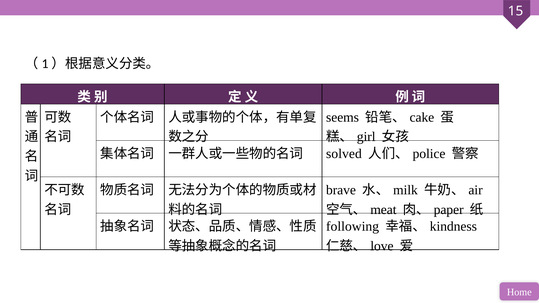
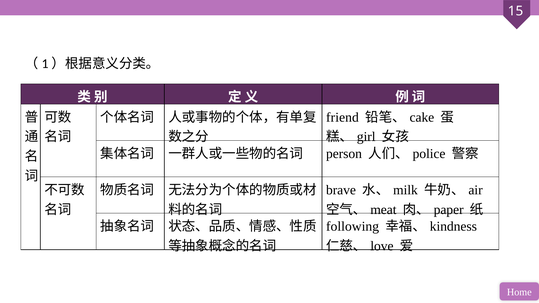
seems: seems -> friend
solved: solved -> person
